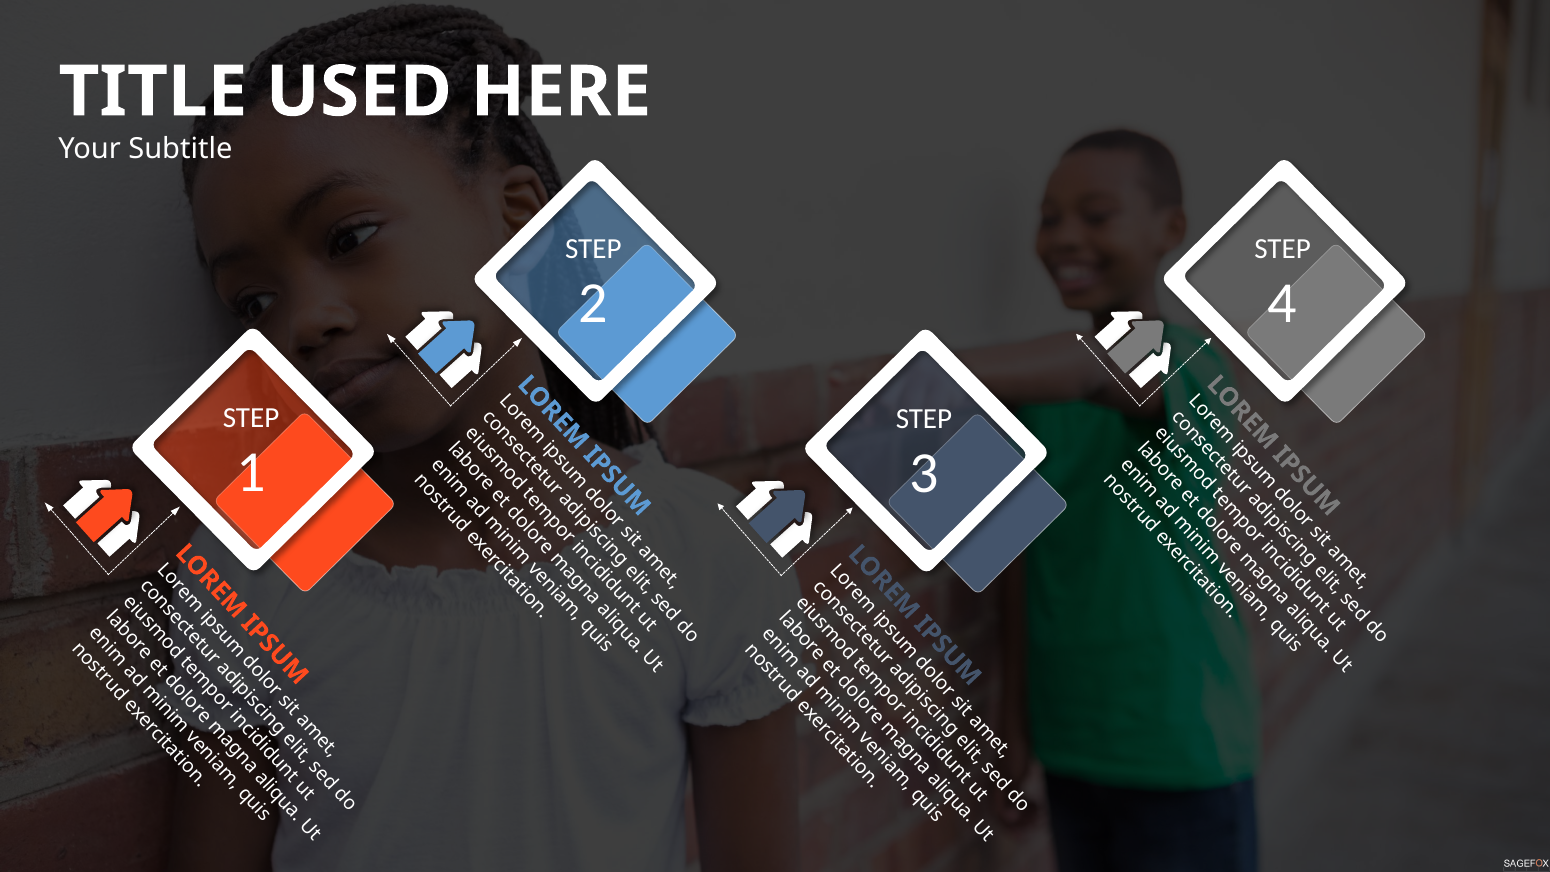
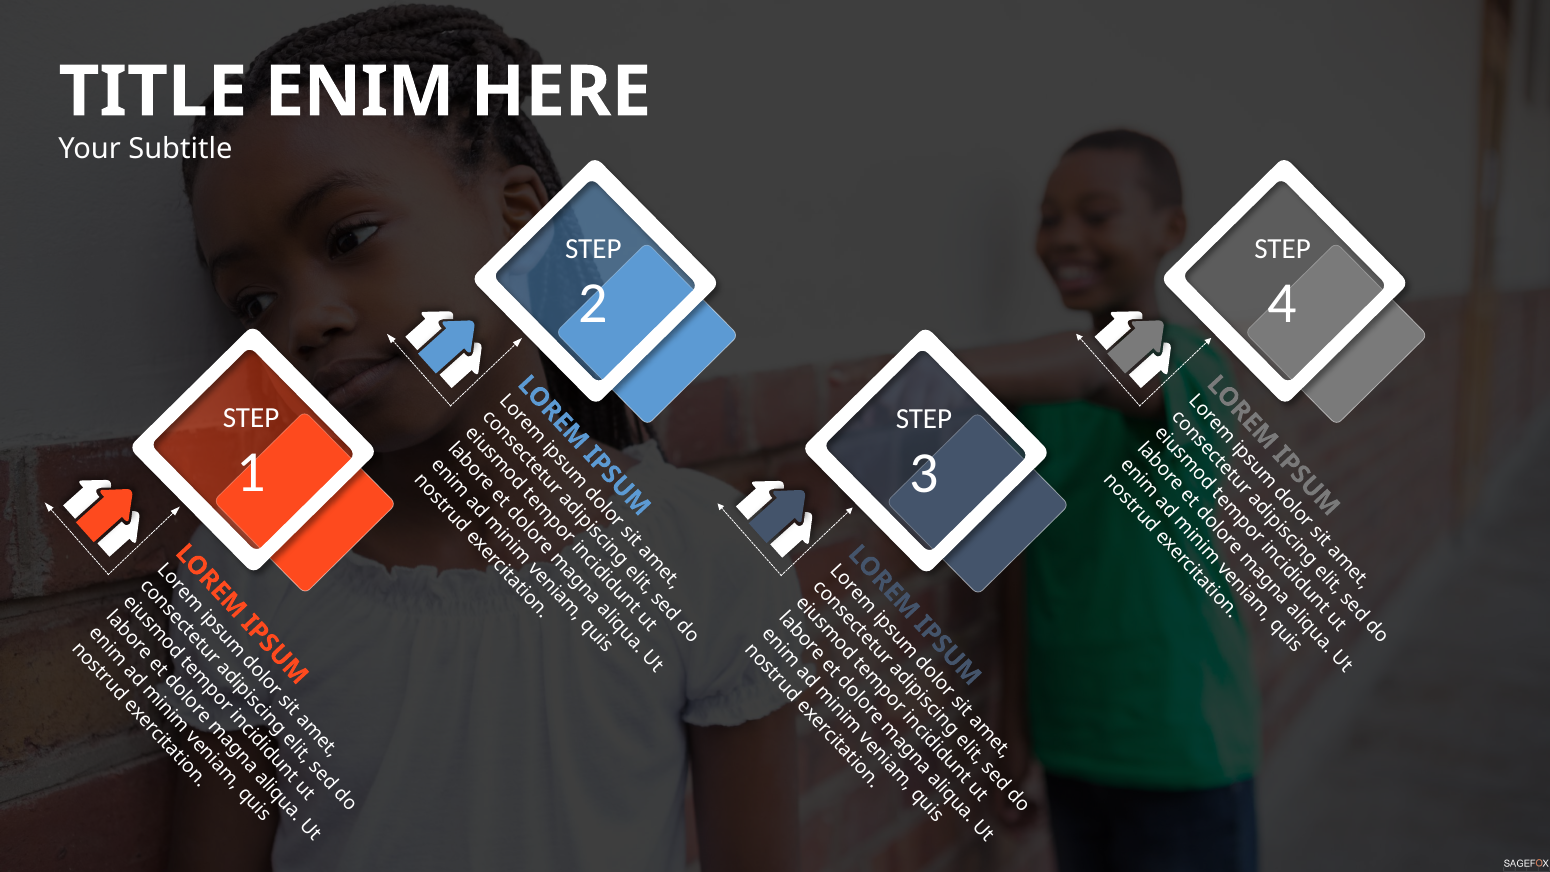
USED: USED -> ENIM
